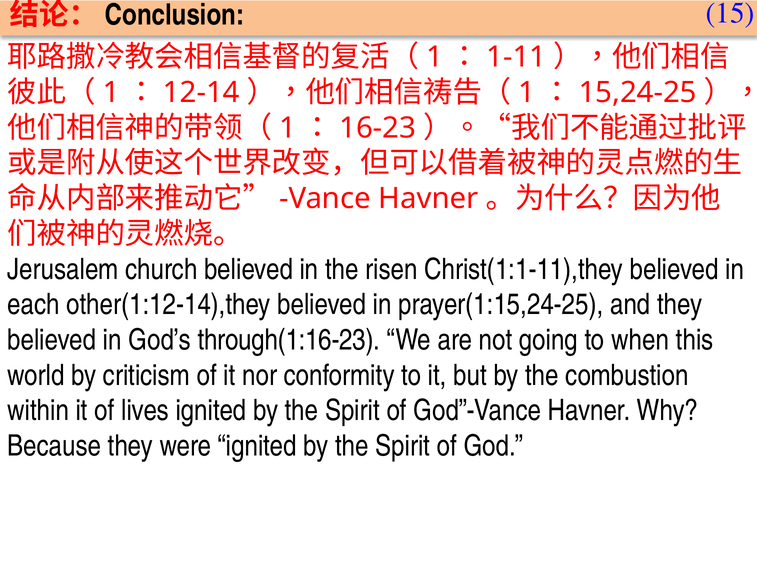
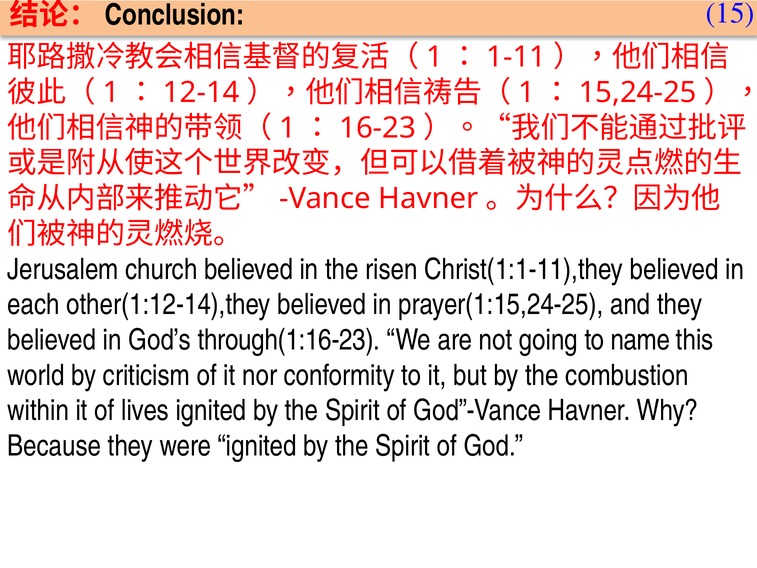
when: when -> name
